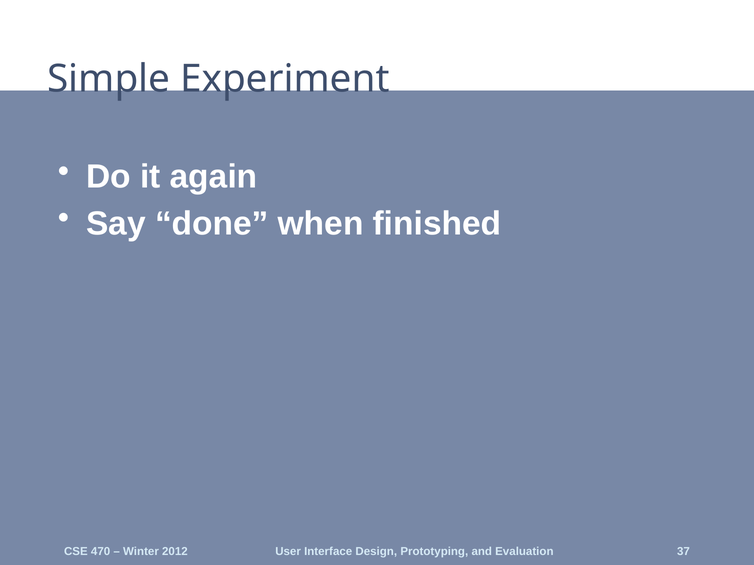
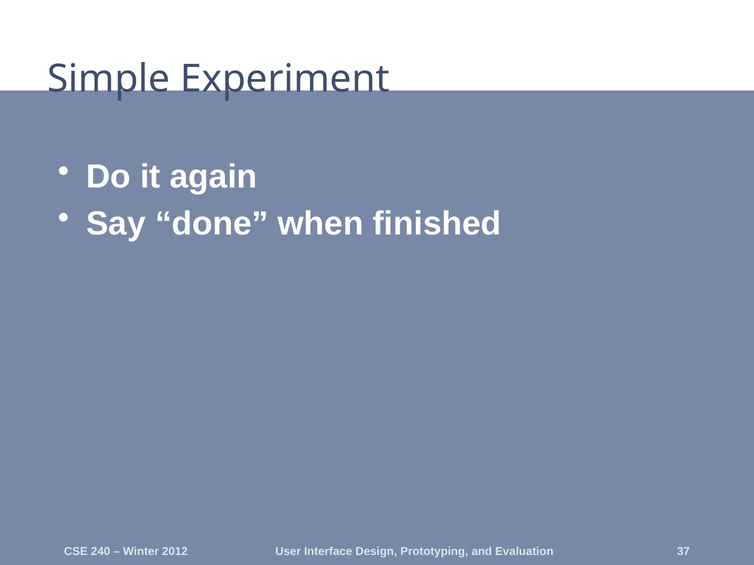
470: 470 -> 240
